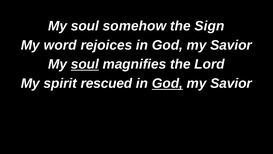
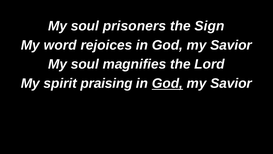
somehow: somehow -> prisoners
soul at (85, 64) underline: present -> none
rescued: rescued -> praising
